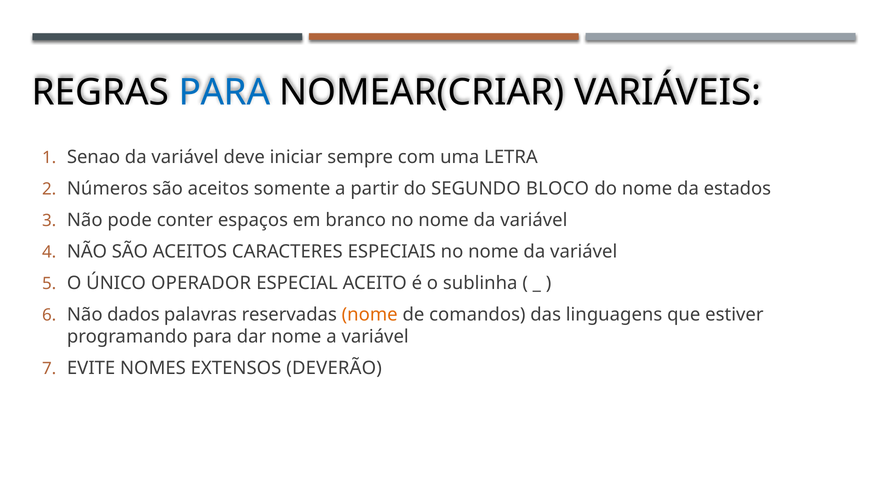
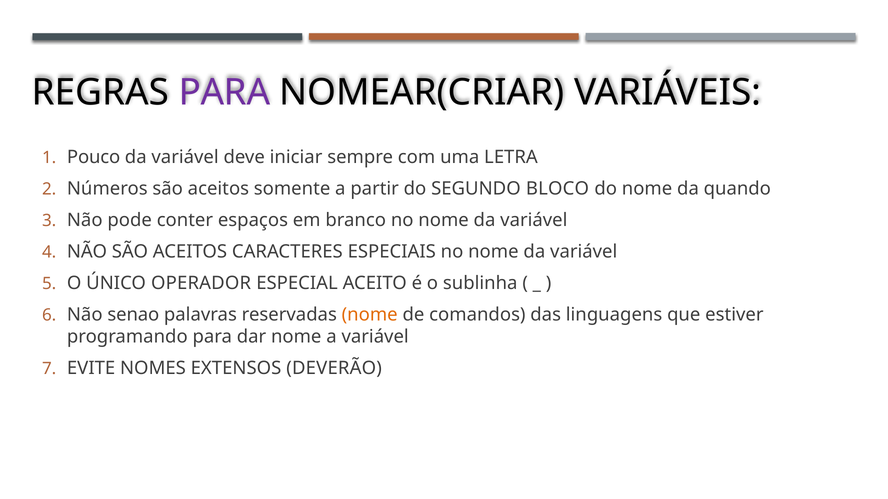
PARA at (224, 92) colour: blue -> purple
Senao: Senao -> Pouco
estados: estados -> quando
dados: dados -> senao
